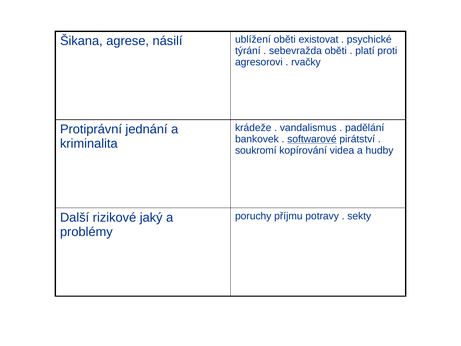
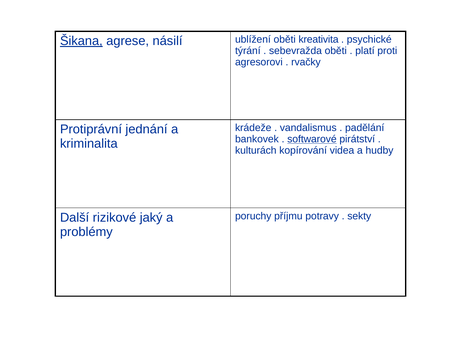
Šikana underline: none -> present
existovat: existovat -> kreativita
soukromí: soukromí -> kulturách
